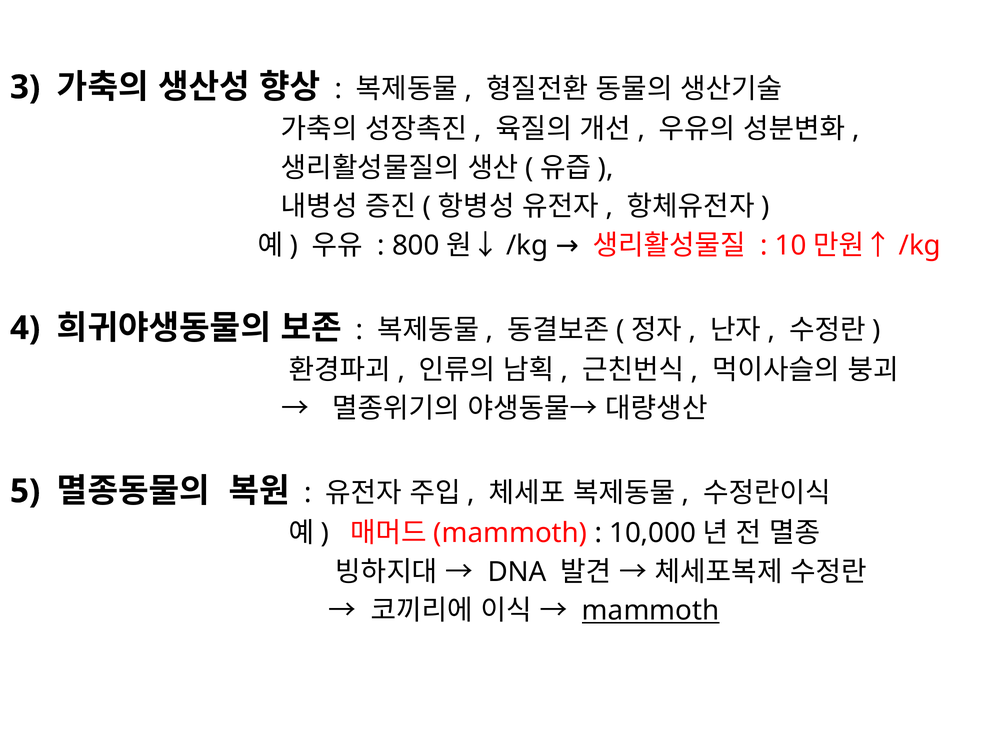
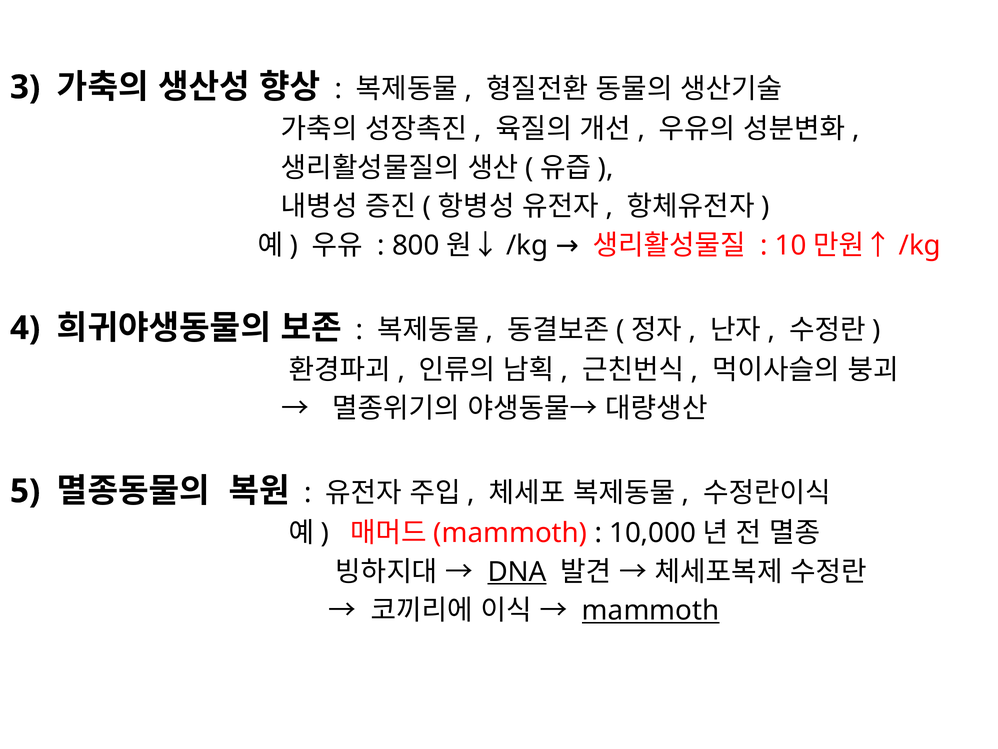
DNA underline: none -> present
